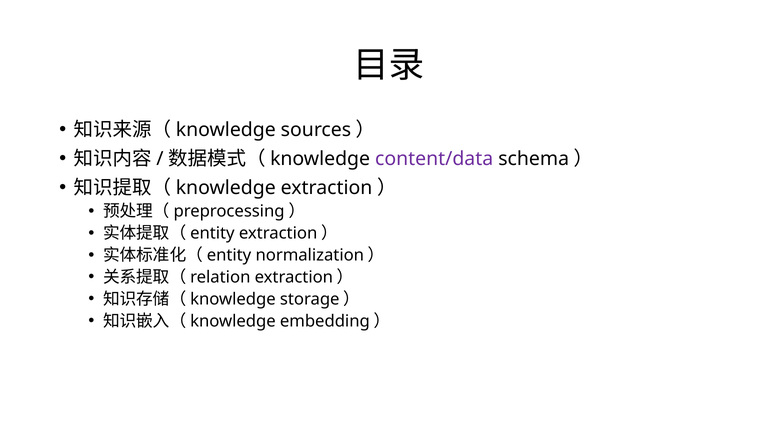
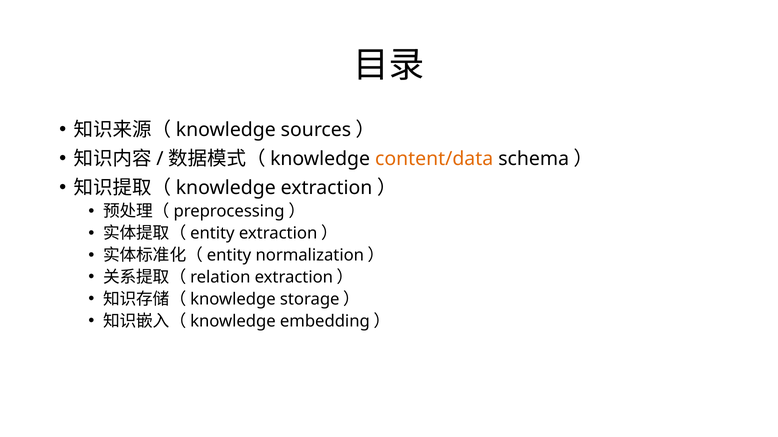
content/data colour: purple -> orange
